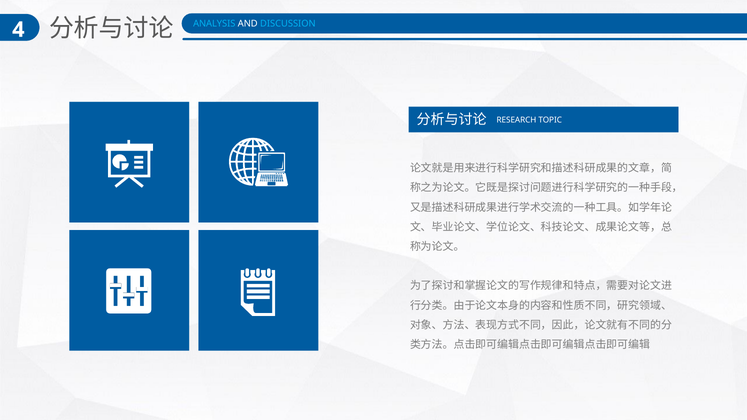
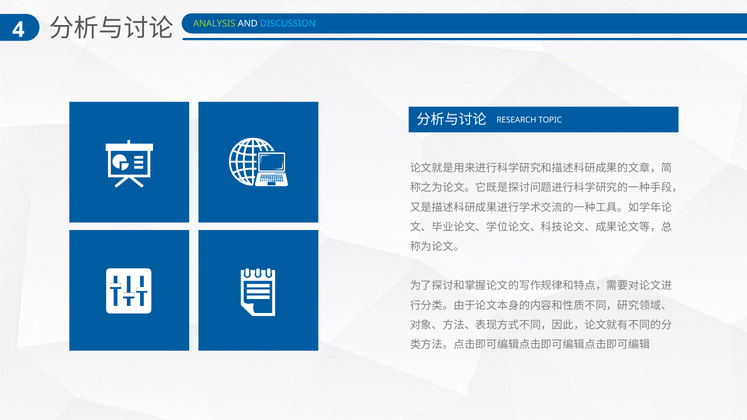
ANALYSIS colour: light blue -> light green
